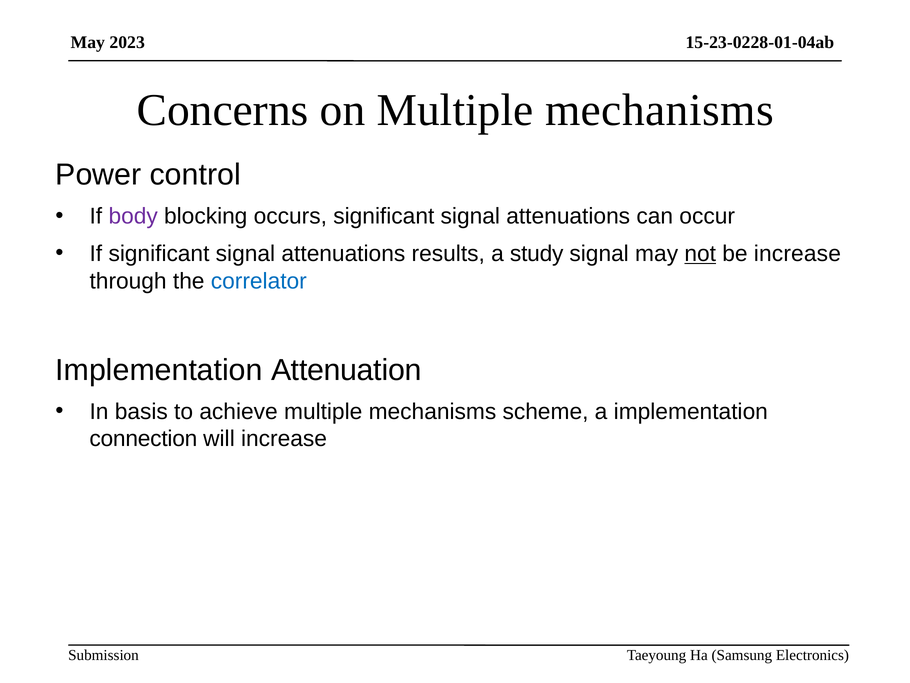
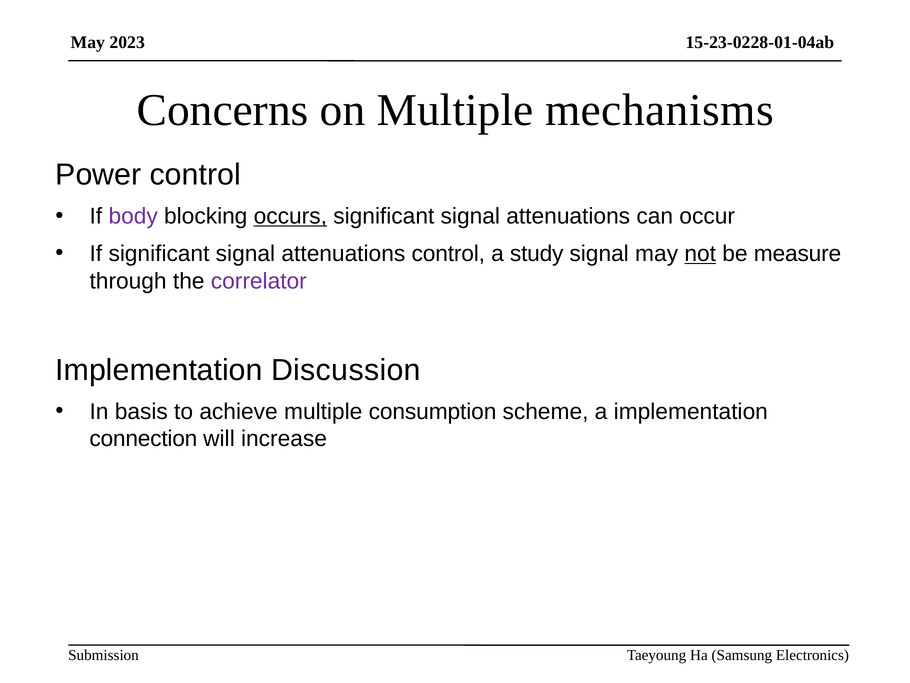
occurs underline: none -> present
attenuations results: results -> control
be increase: increase -> measure
correlator colour: blue -> purple
Attenuation: Attenuation -> Discussion
achieve multiple mechanisms: mechanisms -> consumption
